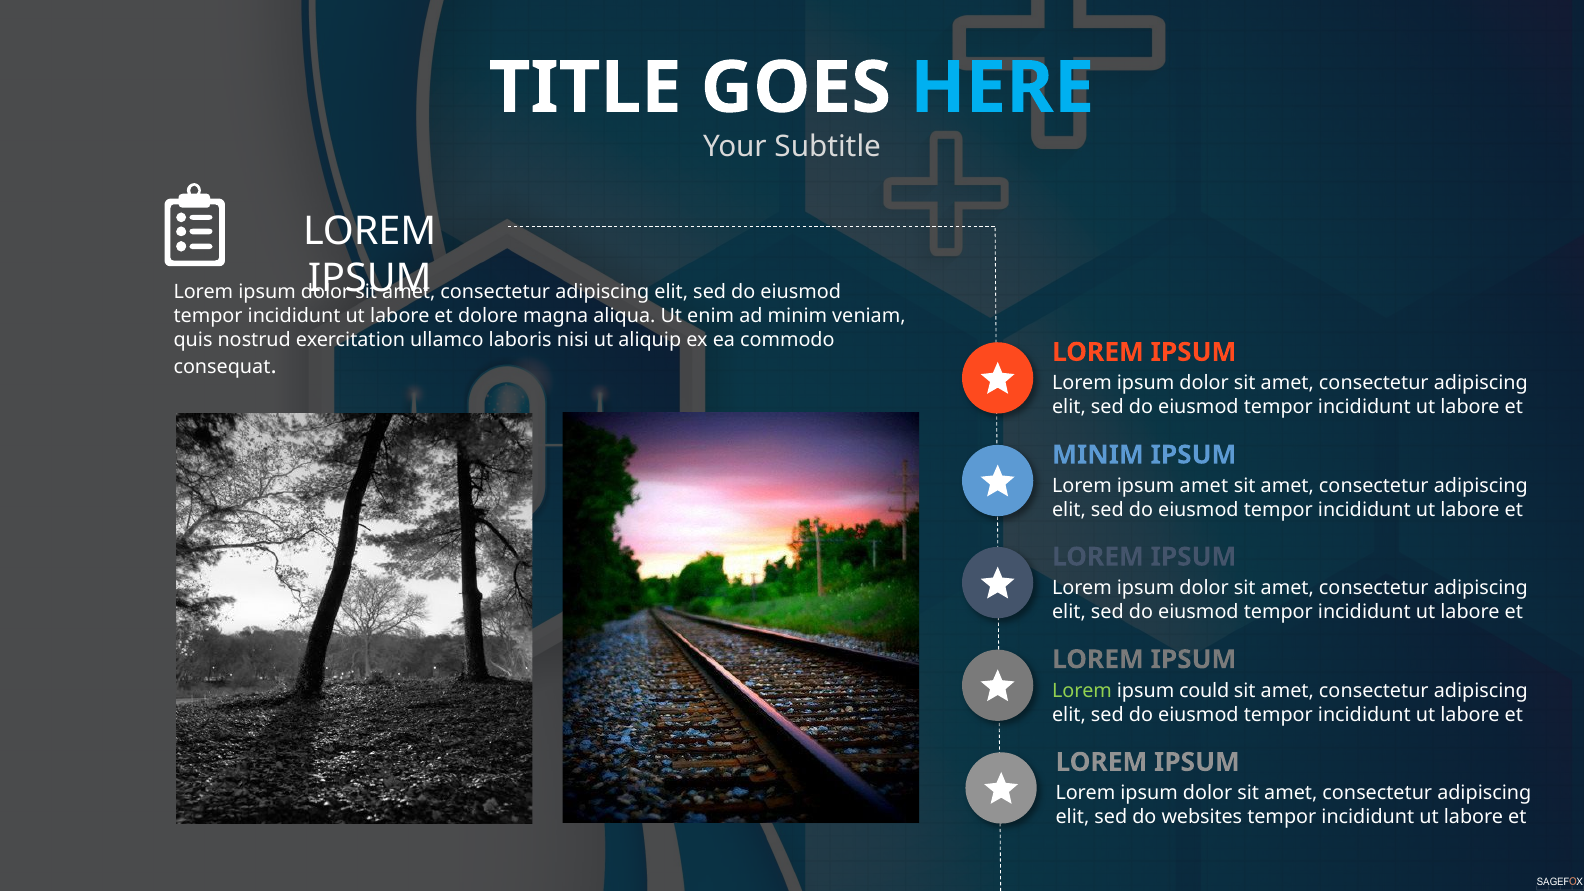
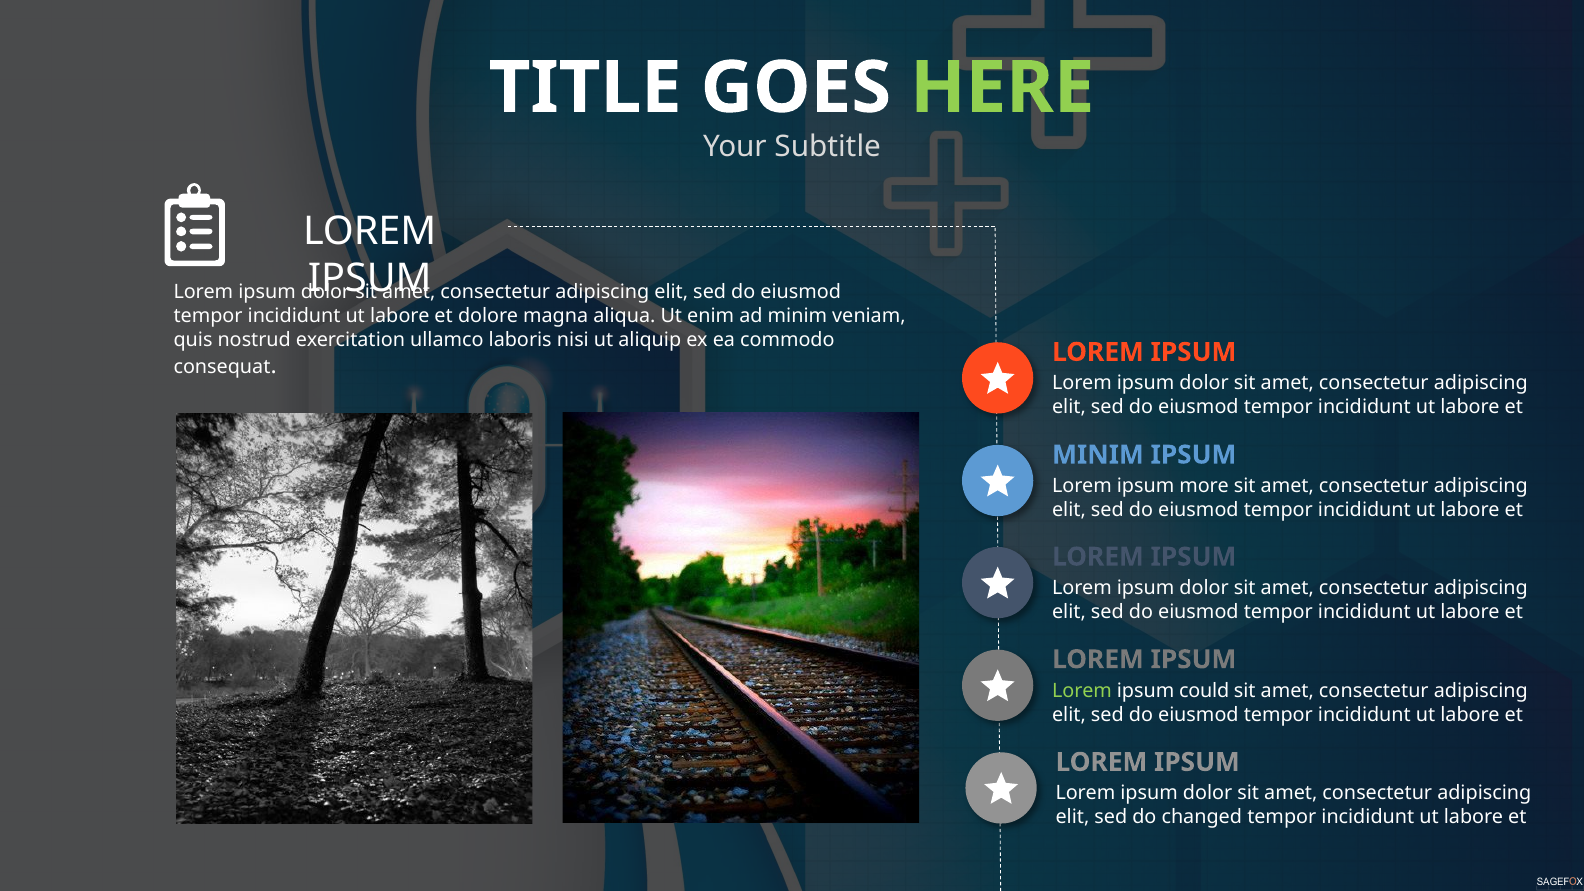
HERE colour: light blue -> light green
ipsum amet: amet -> more
websites: websites -> changed
